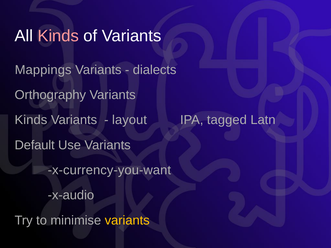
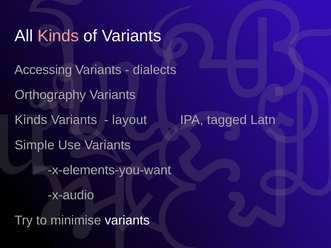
Mappings: Mappings -> Accessing
Default: Default -> Simple
x-currency-you-want: x-currency-you-want -> x-elements-you-want
variants at (127, 221) colour: yellow -> white
